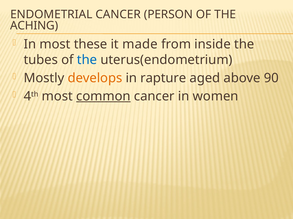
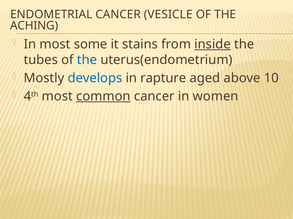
PERSON: PERSON -> VESICLE
these: these -> some
made: made -> stains
inside underline: none -> present
develops colour: orange -> blue
90: 90 -> 10
